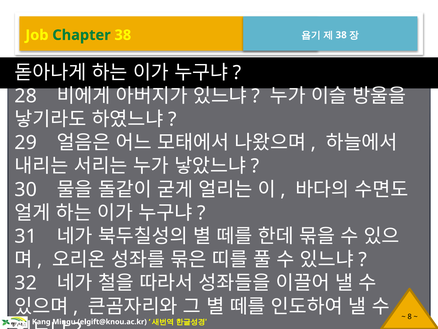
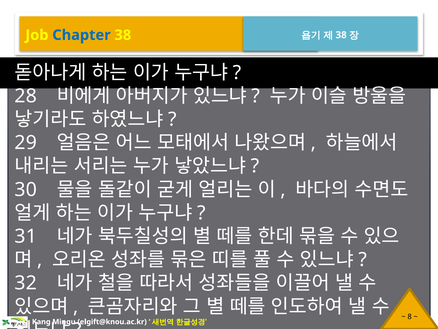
Chapter colour: green -> blue
